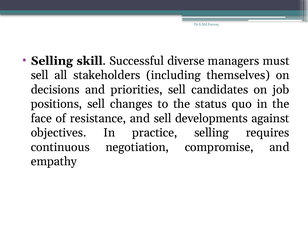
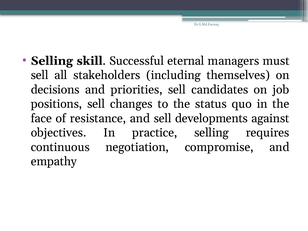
diverse: diverse -> eternal
